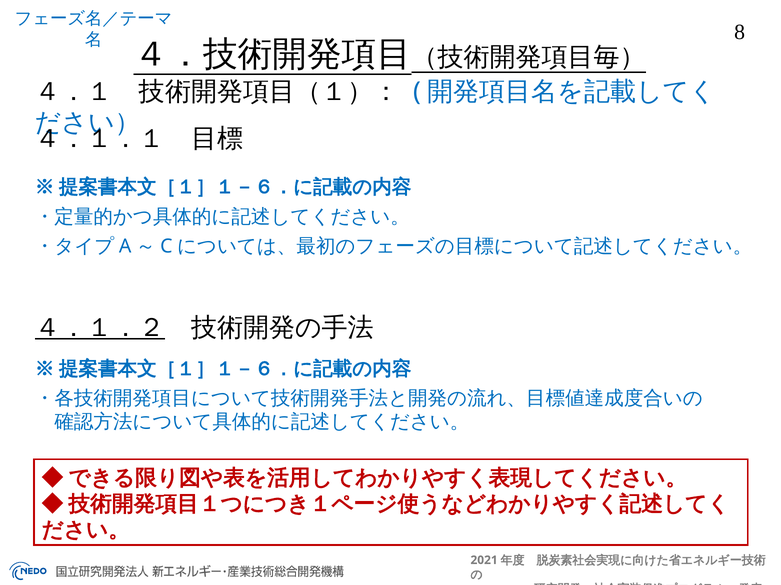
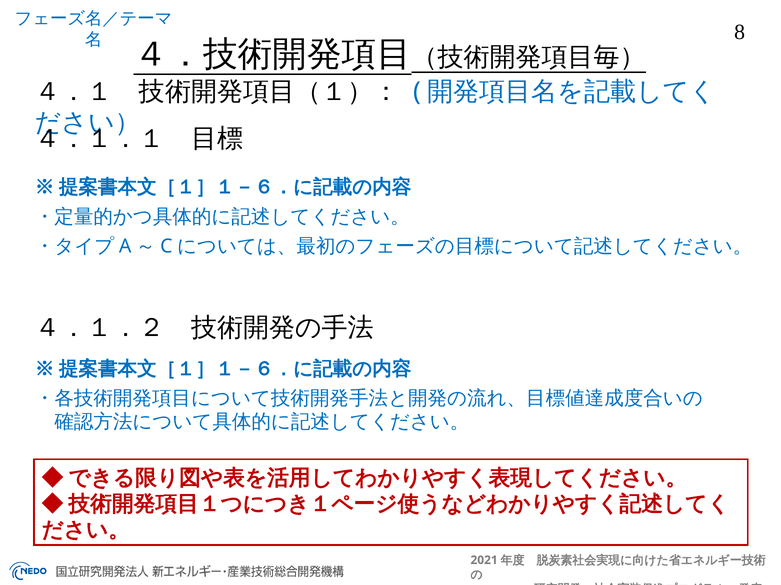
４．１．２ underline: present -> none
